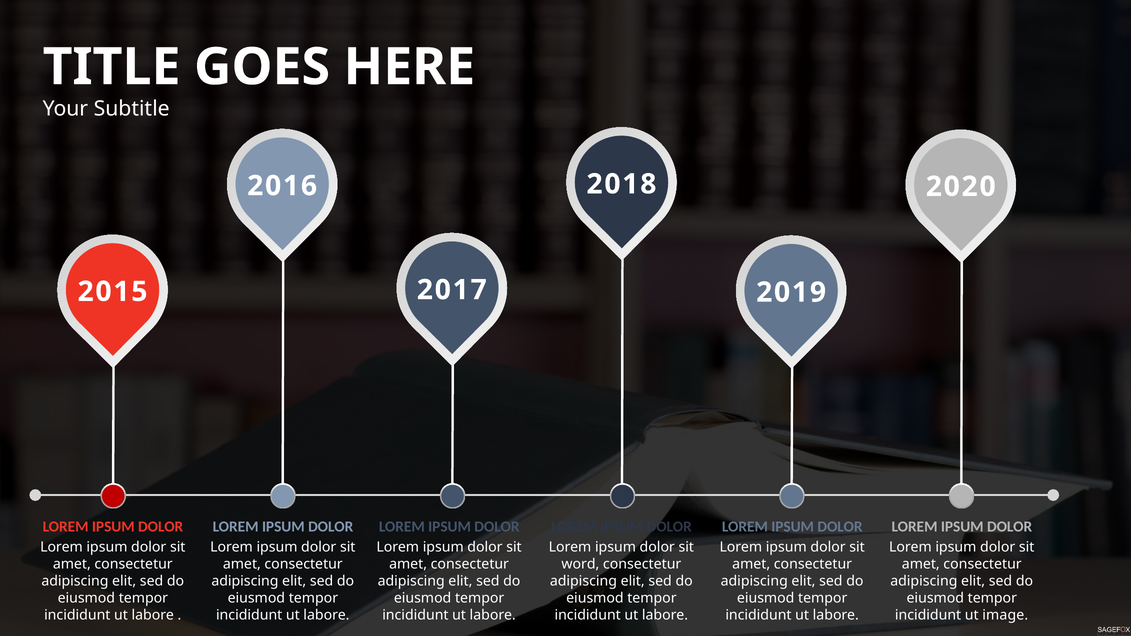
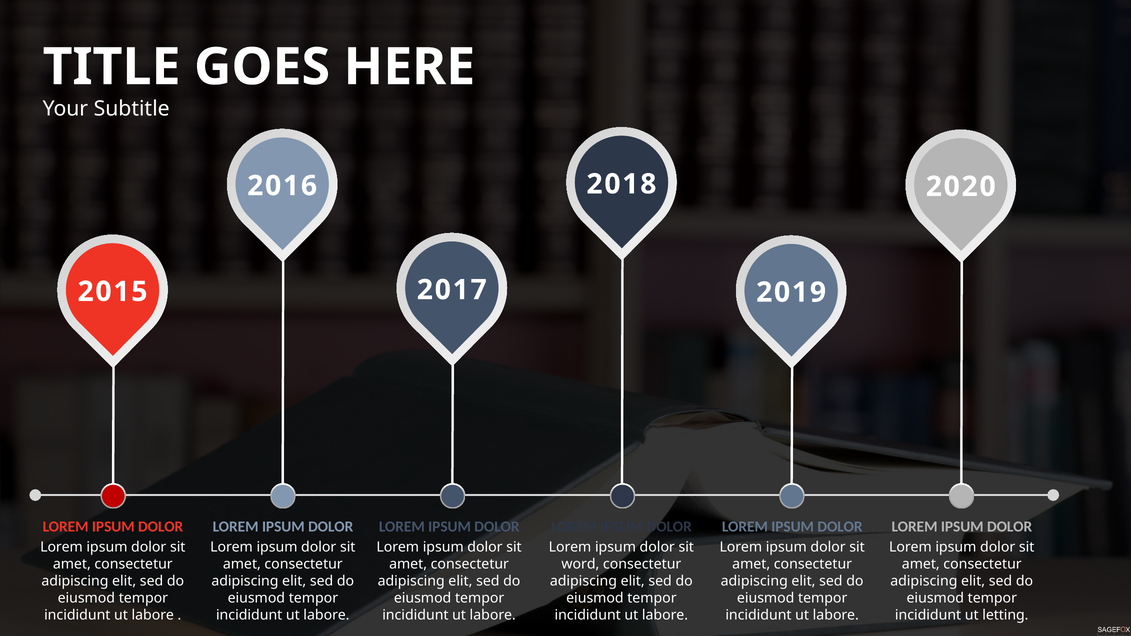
image: image -> letting
